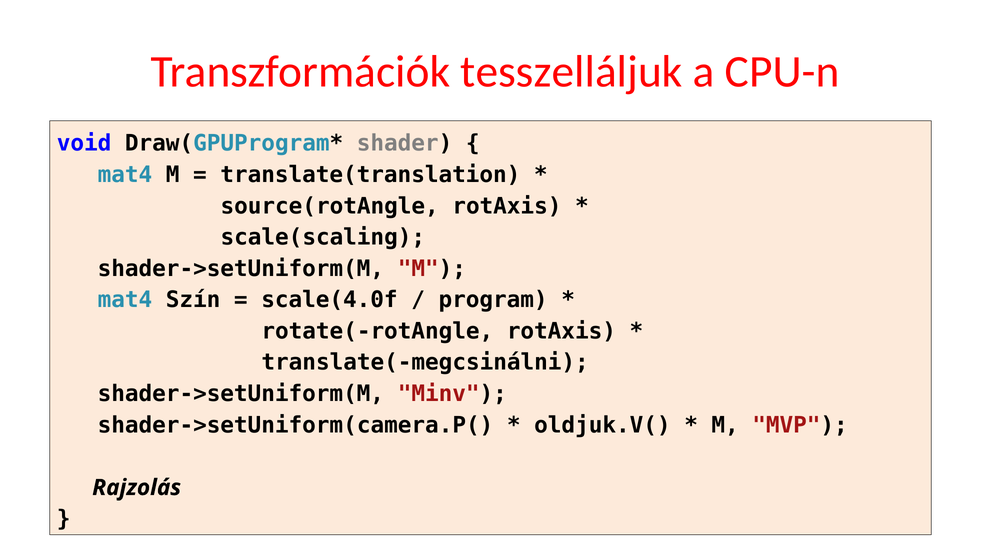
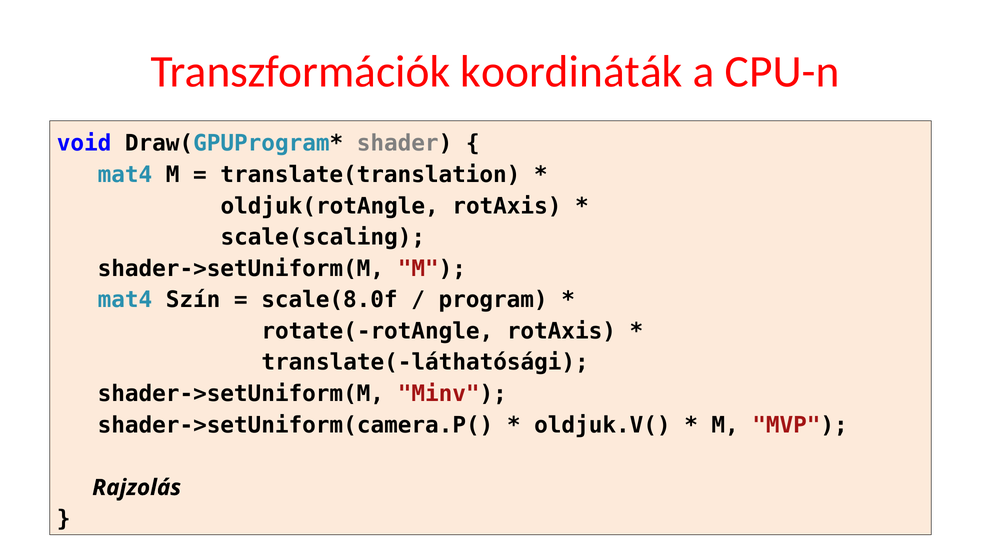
tesszelláljuk: tesszelláljuk -> koordináták
source(rotAngle: source(rotAngle -> oldjuk(rotAngle
scale(4.0f: scale(4.0f -> scale(8.0f
translate(-megcsinálni: translate(-megcsinálni -> translate(-láthatósági
